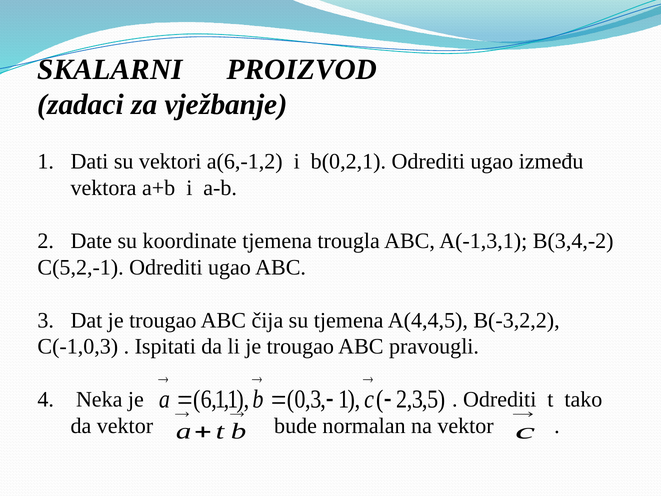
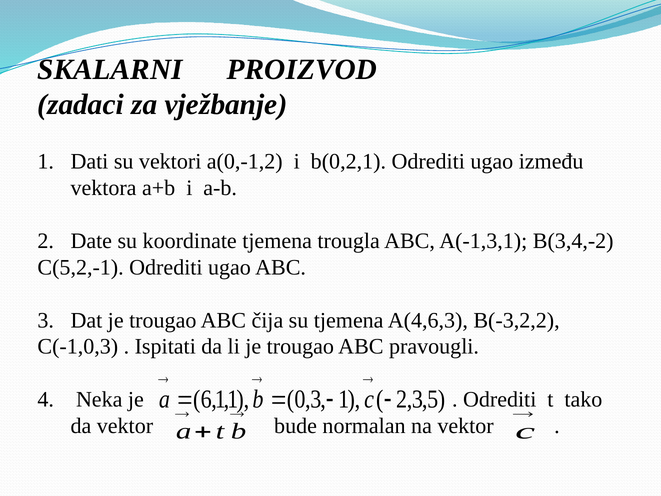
a(6,-1,2: a(6,-1,2 -> a(0,-1,2
A(4,4,5: A(4,4,5 -> A(4,6,3
